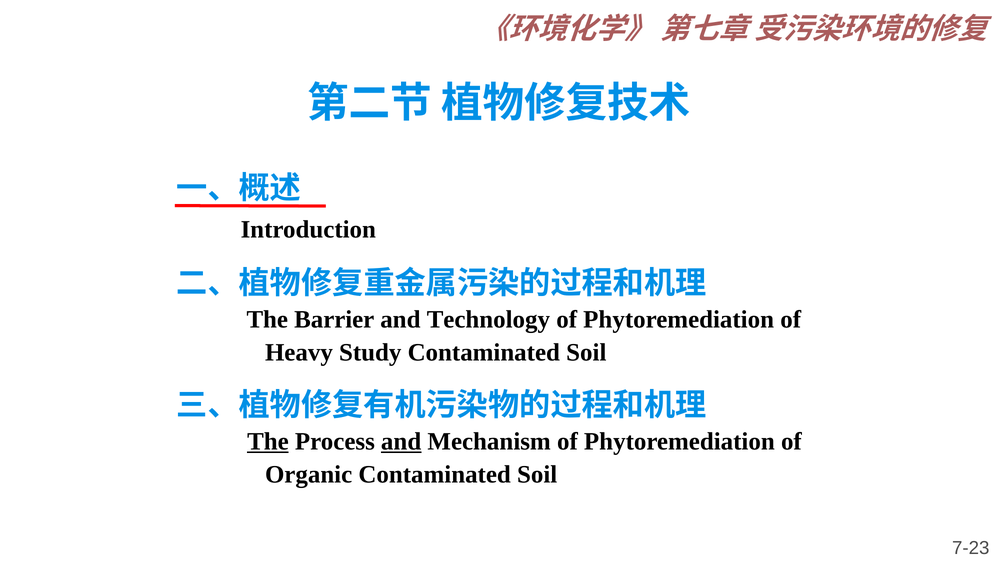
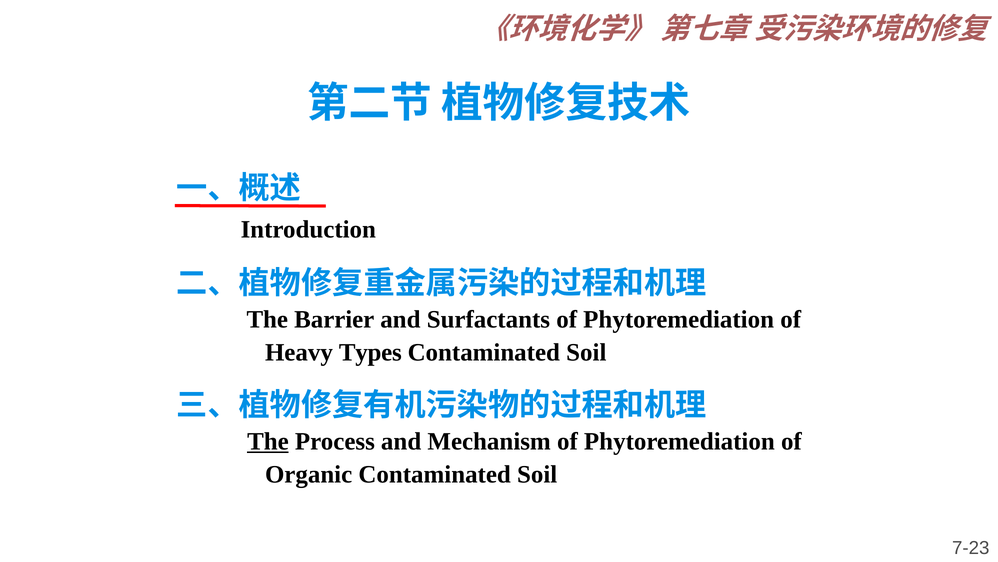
Technology: Technology -> Surfactants
Study: Study -> Types
and at (401, 441) underline: present -> none
